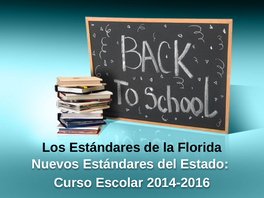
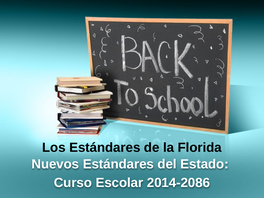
2014-2016: 2014-2016 -> 2014-2086
